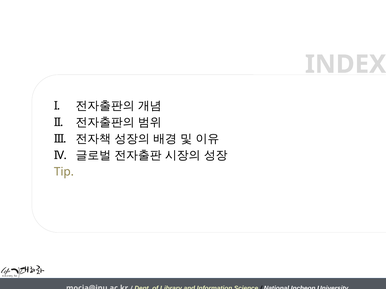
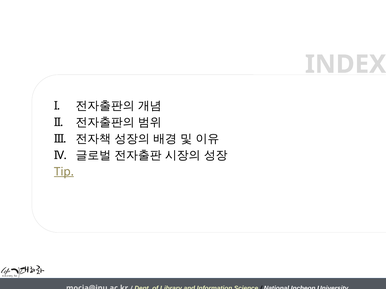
Tip underline: none -> present
